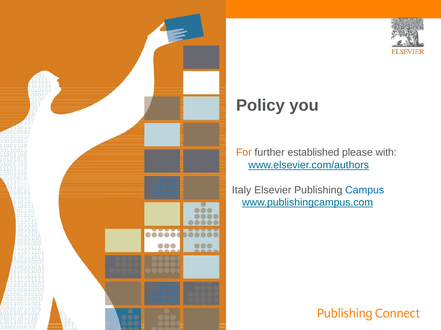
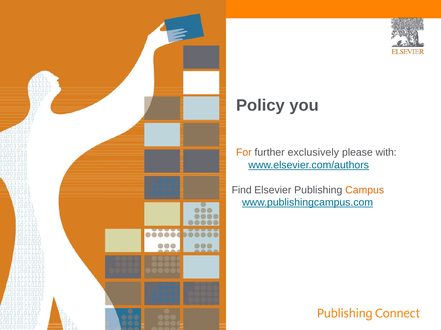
established: established -> exclusively
Italy: Italy -> Find
Campus colour: blue -> orange
